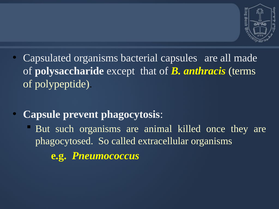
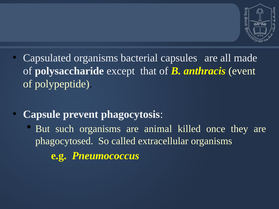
terms: terms -> event
